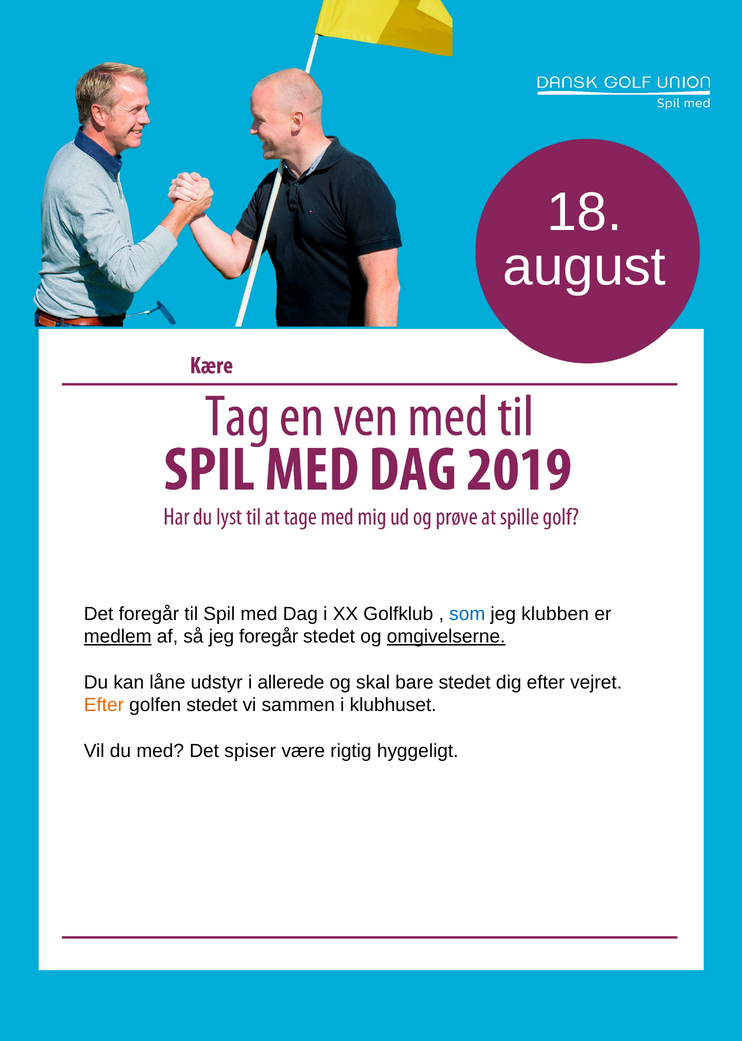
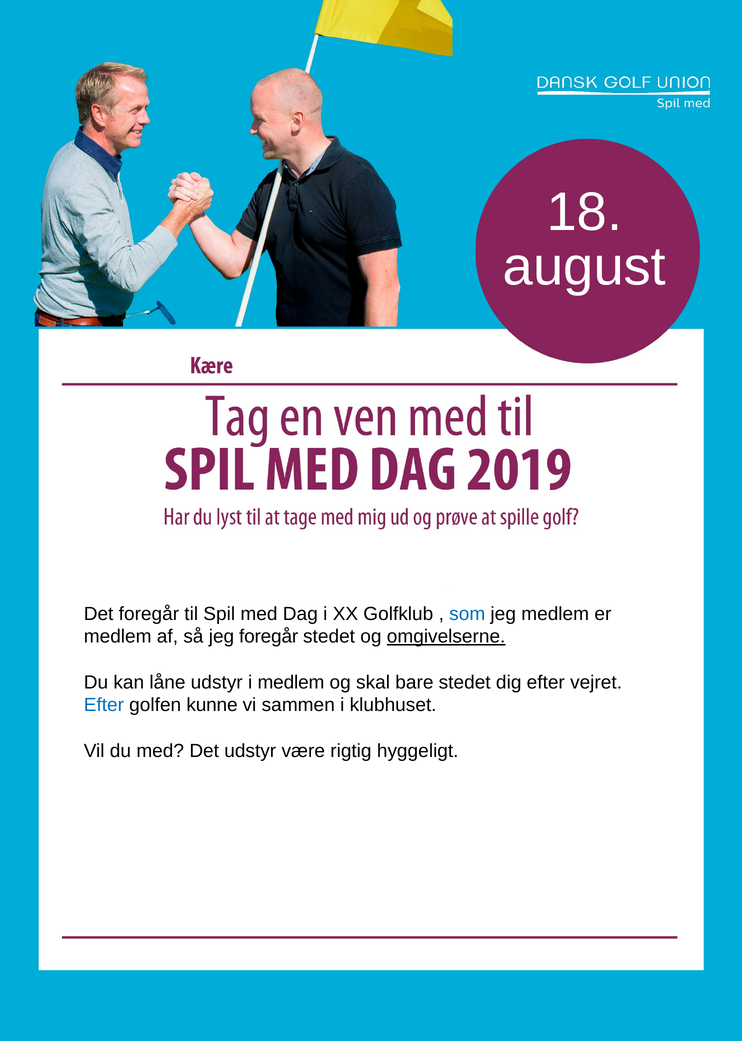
jeg klubben: klubben -> medlem
medlem at (118, 637) underline: present -> none
i allerede: allerede -> medlem
Efter at (104, 705) colour: orange -> blue
golfen stedet: stedet -> kunne
Det spiser: spiser -> udstyr
